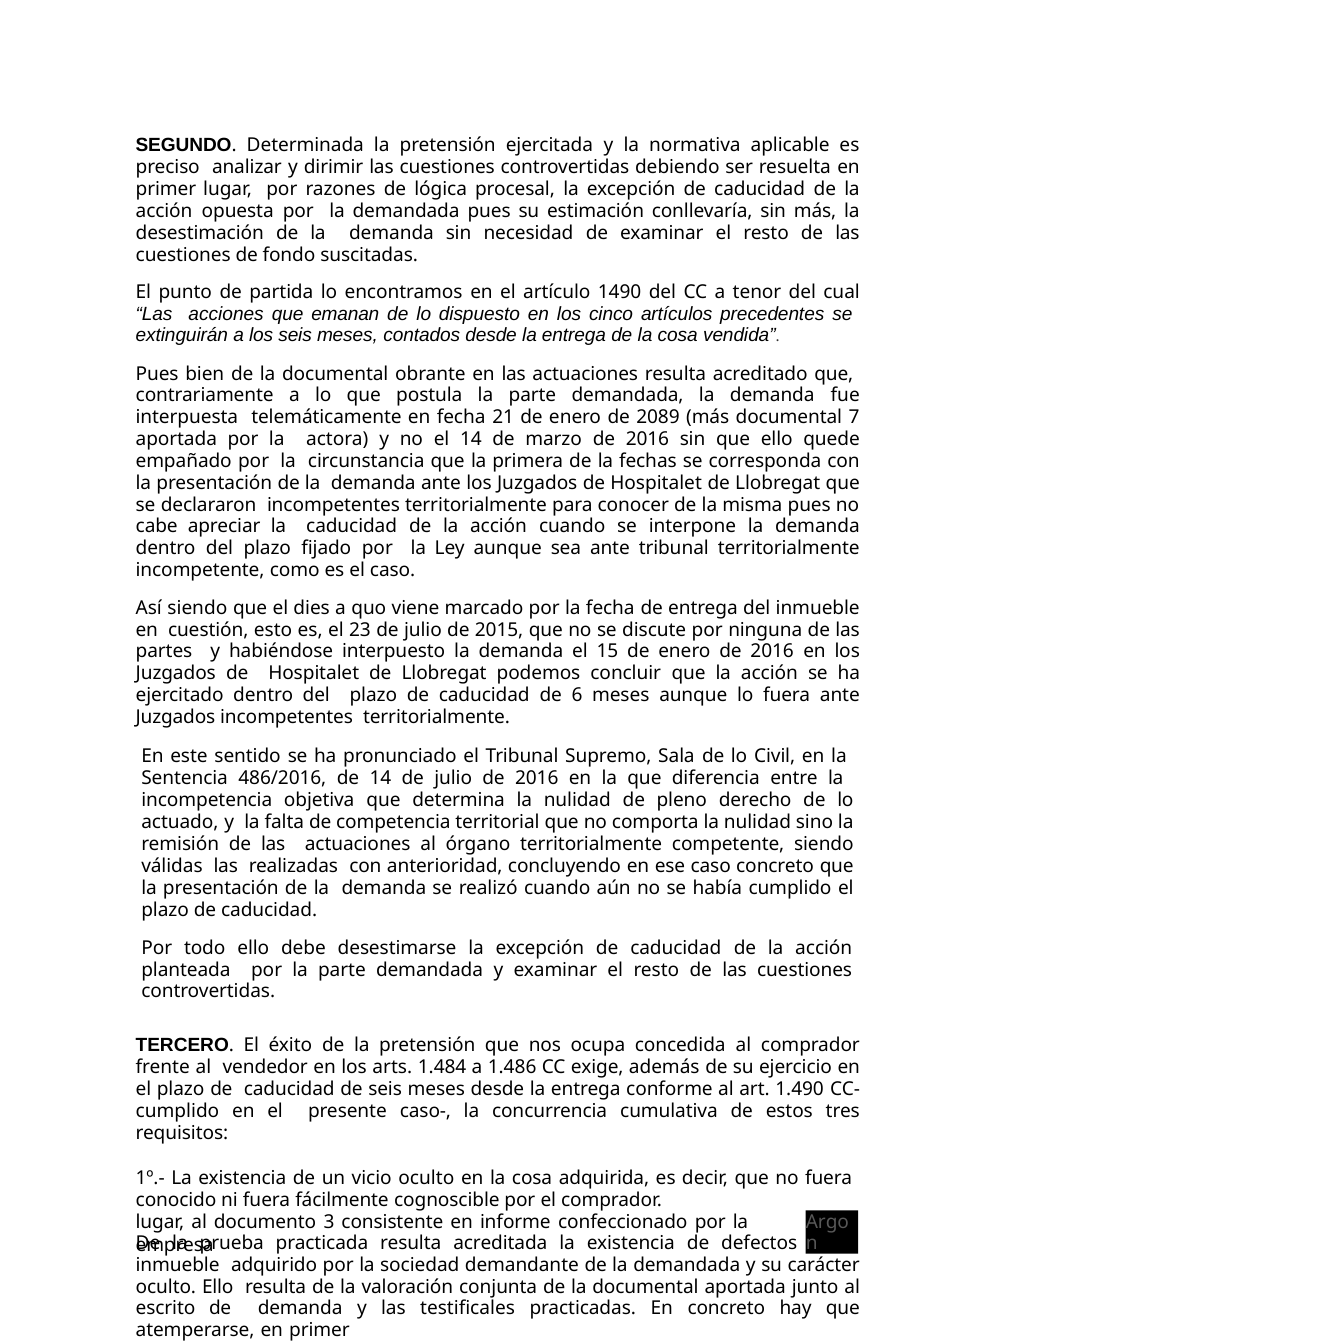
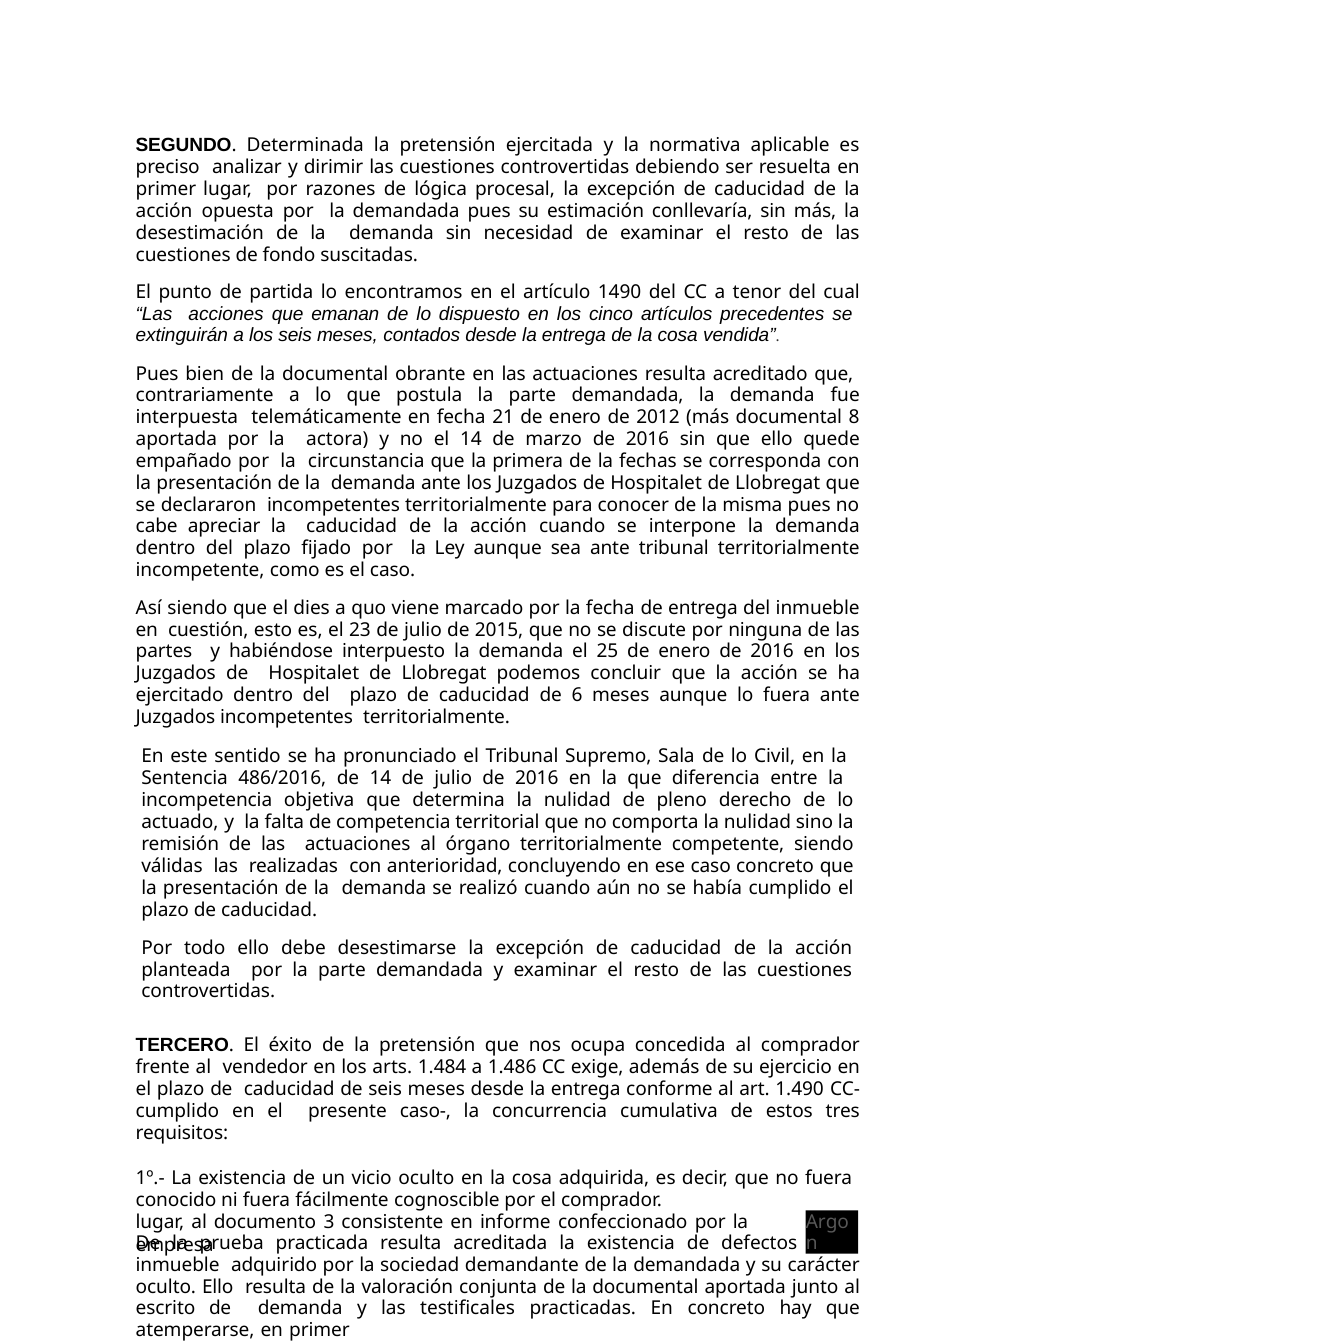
2089: 2089 -> 2012
7: 7 -> 8
15: 15 -> 25
